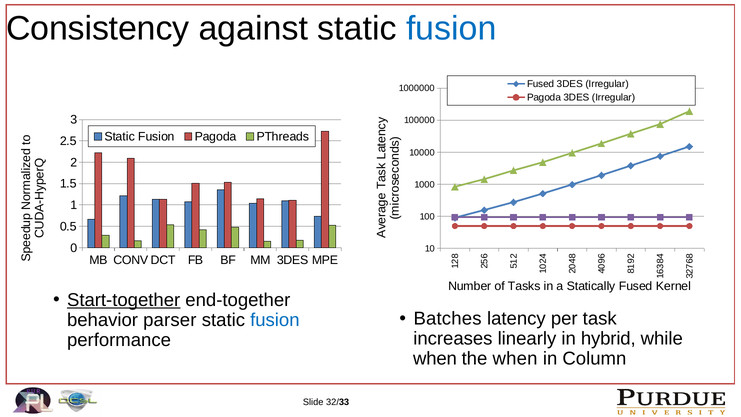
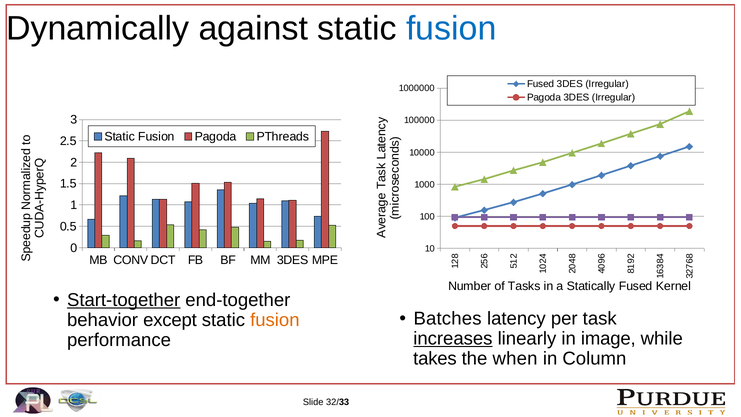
Consistency: Consistency -> Dynamically
parser: parser -> except
fusion at (275, 320) colour: blue -> orange
increases underline: none -> present
hybrid: hybrid -> image
when at (435, 359): when -> takes
